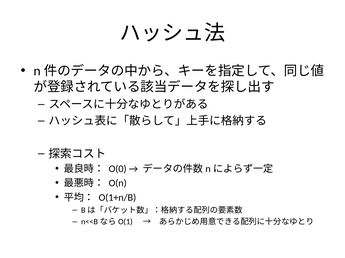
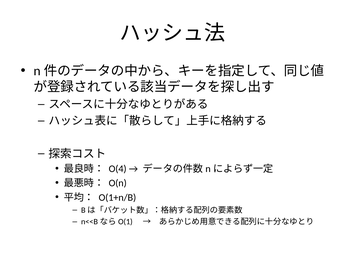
O(0: O(0 -> O(4
